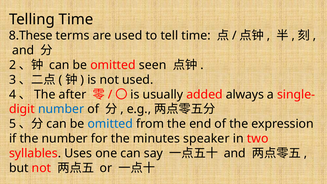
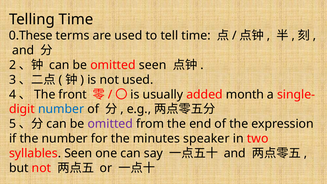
8.These: 8.These -> 0.These
after: after -> front
always: always -> month
omitted at (110, 124) colour: blue -> purple
syllables Uses: Uses -> Seen
